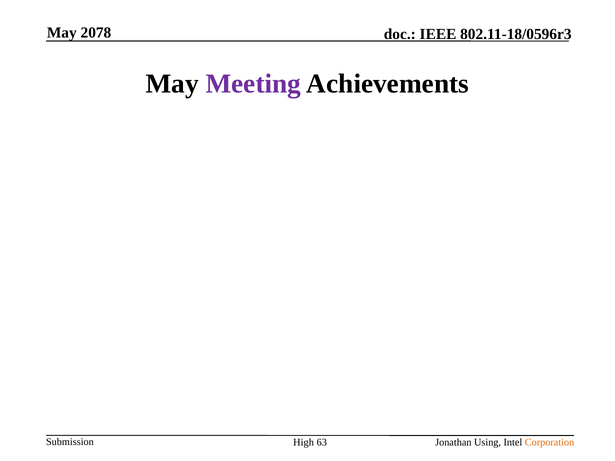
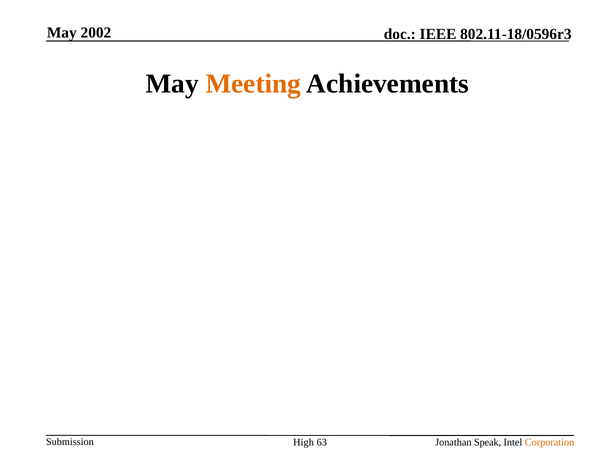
2078: 2078 -> 2002
Meeting colour: purple -> orange
Using: Using -> Speak
